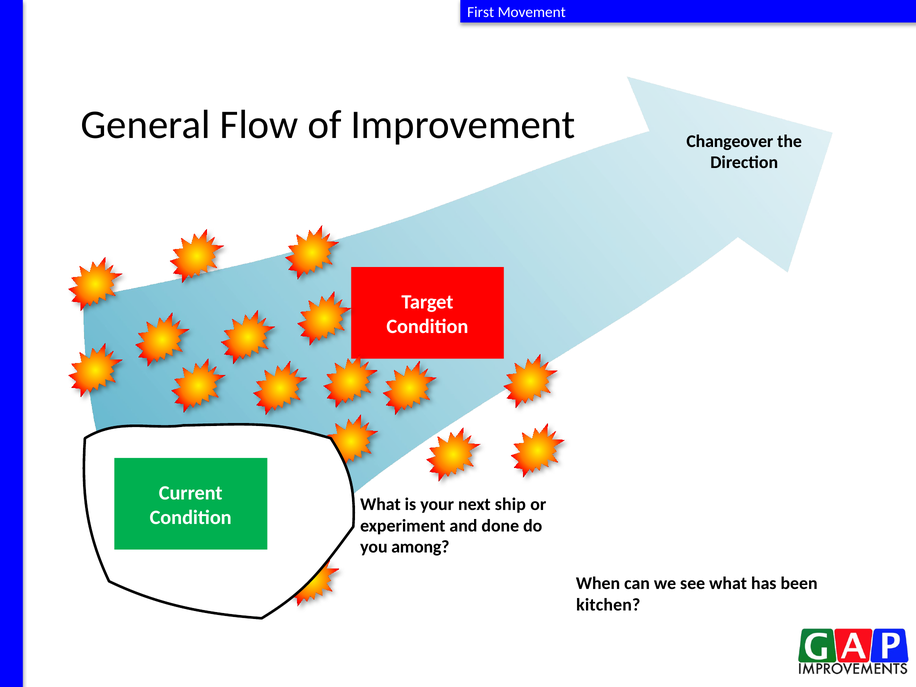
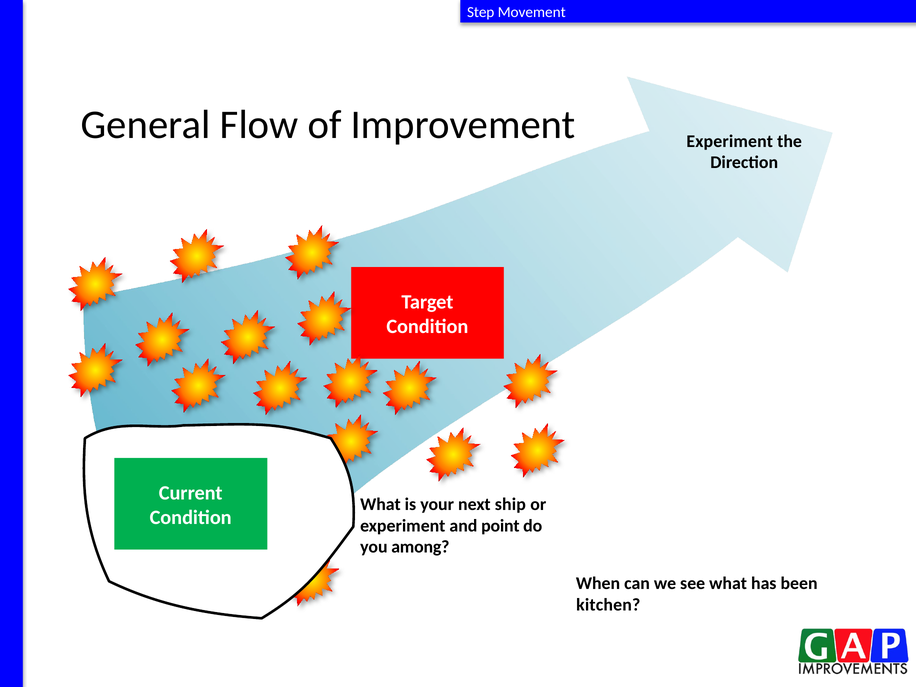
First: First -> Step
Changeover at (730, 141): Changeover -> Experiment
done: done -> point
